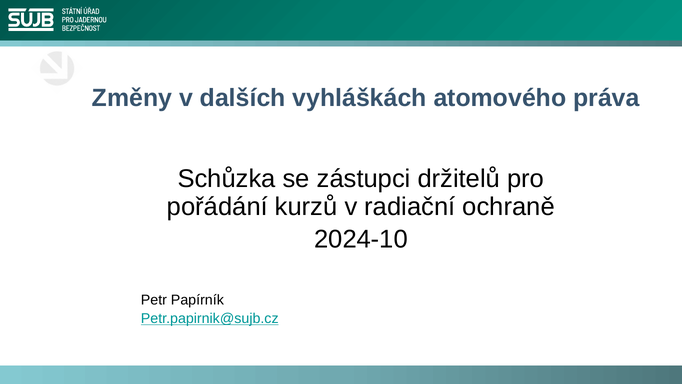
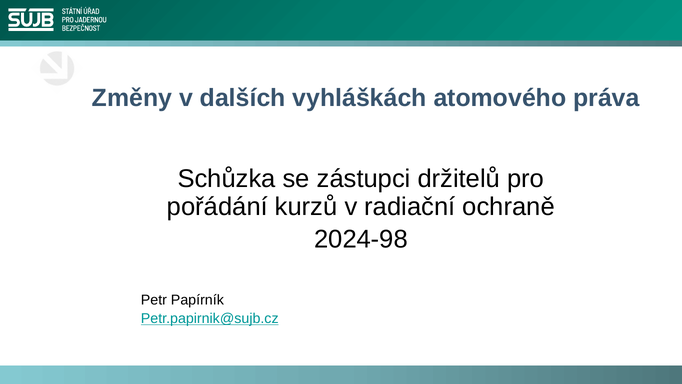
2024-10: 2024-10 -> 2024-98
